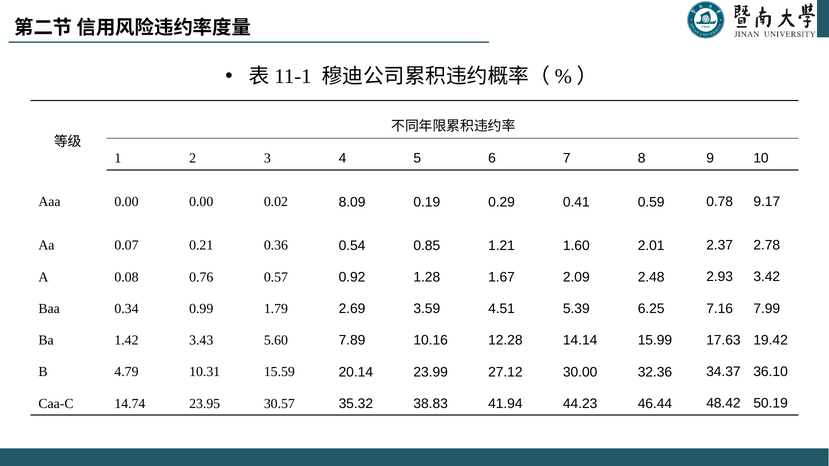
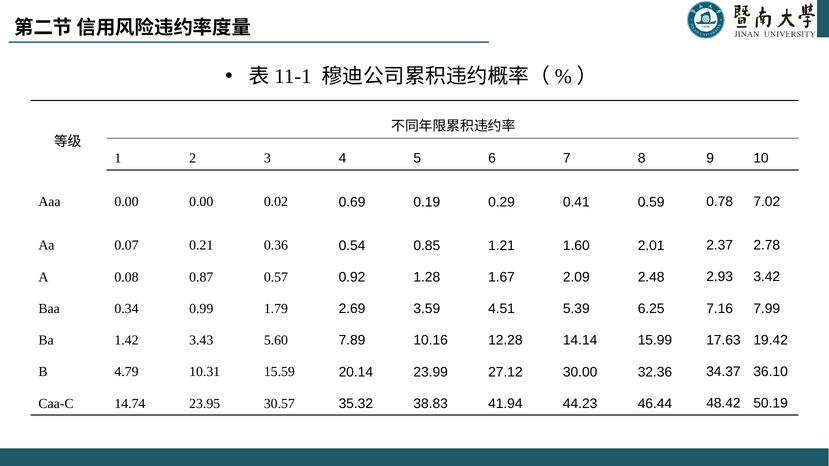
8.09: 8.09 -> 0.69
9.17: 9.17 -> 7.02
0.76: 0.76 -> 0.87
